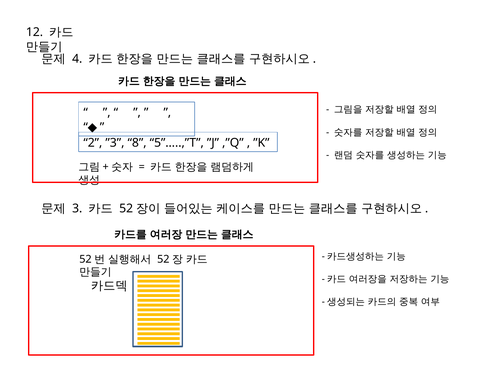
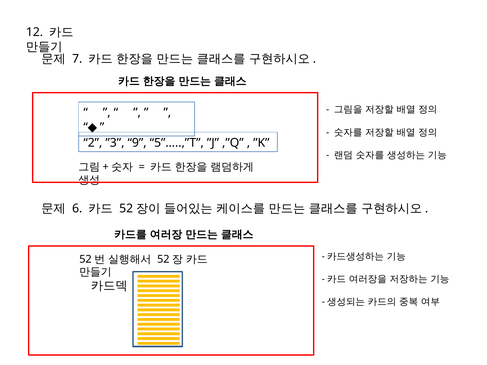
4: 4 -> 7
8: 8 -> 9
3: 3 -> 6
